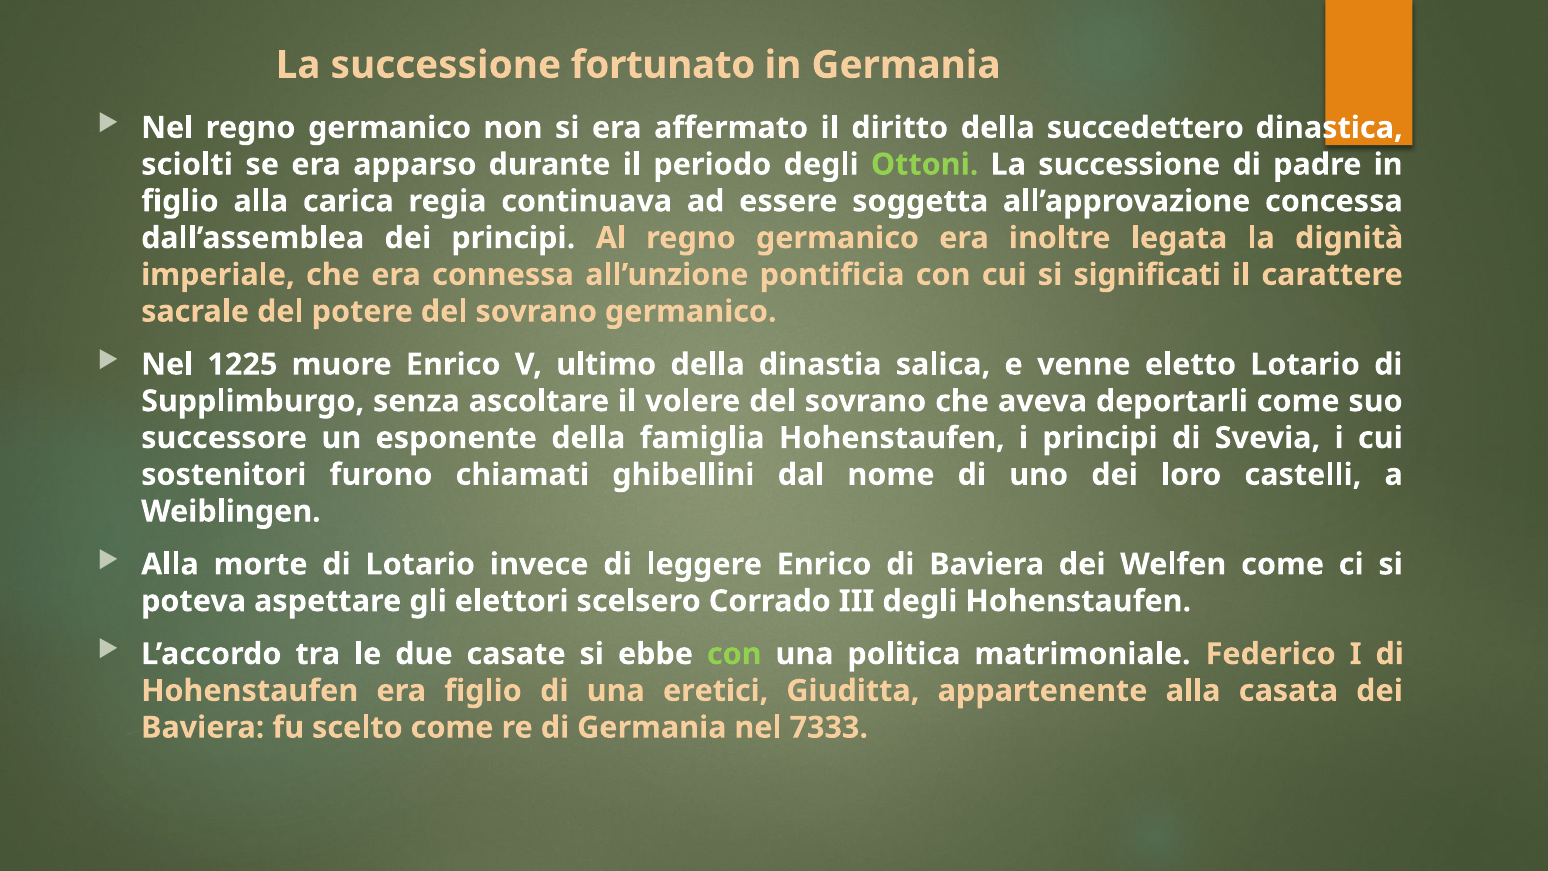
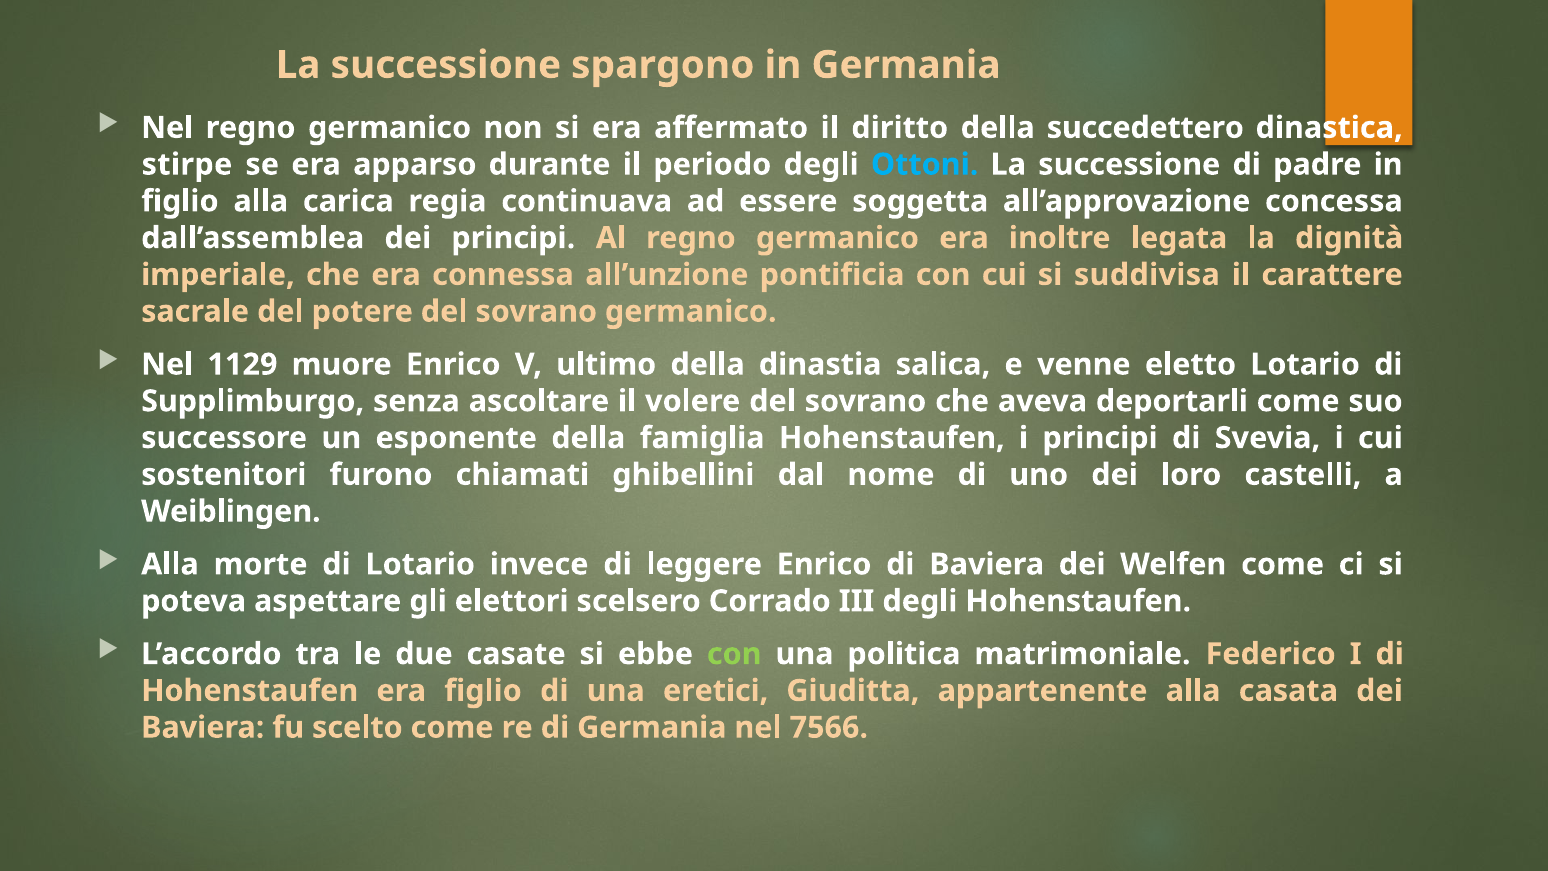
fortunato: fortunato -> spargono
sciolti: sciolti -> stirpe
Ottoni colour: light green -> light blue
significati: significati -> suddivisa
1225: 1225 -> 1129
7333: 7333 -> 7566
